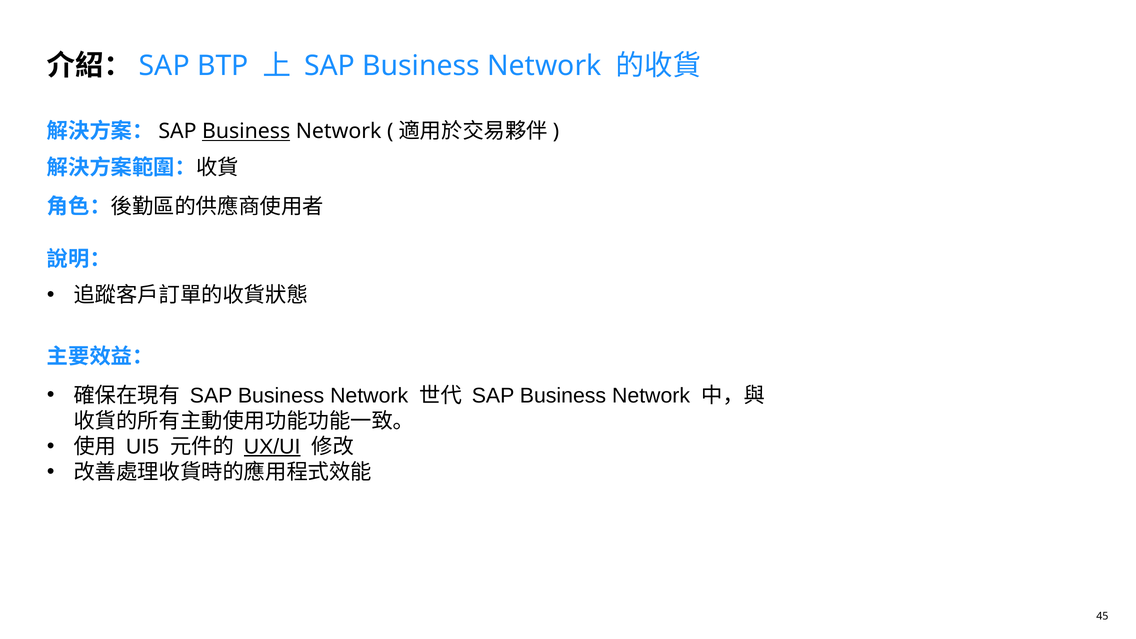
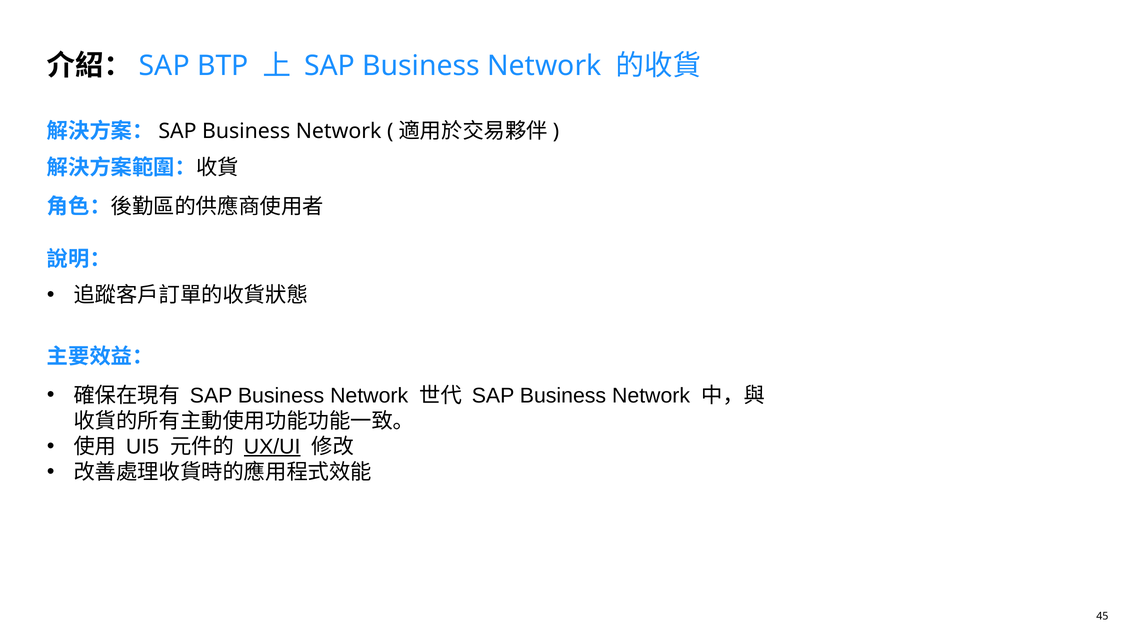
Business at (246, 131) underline: present -> none
